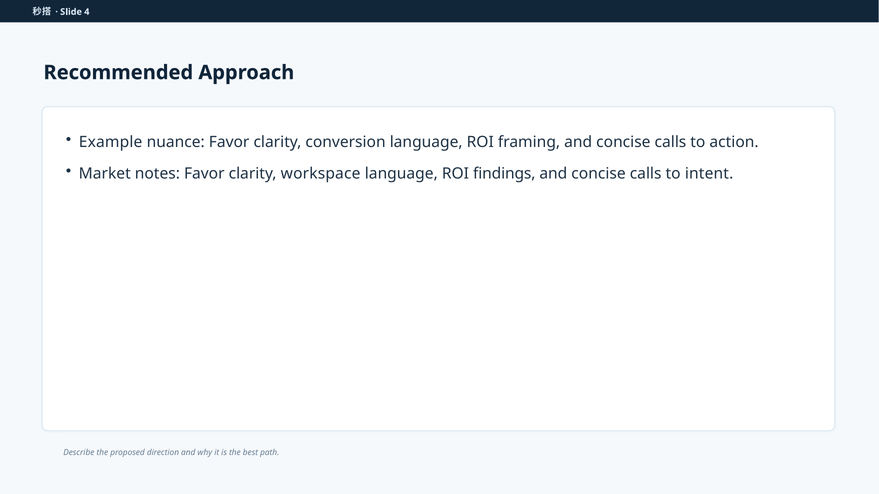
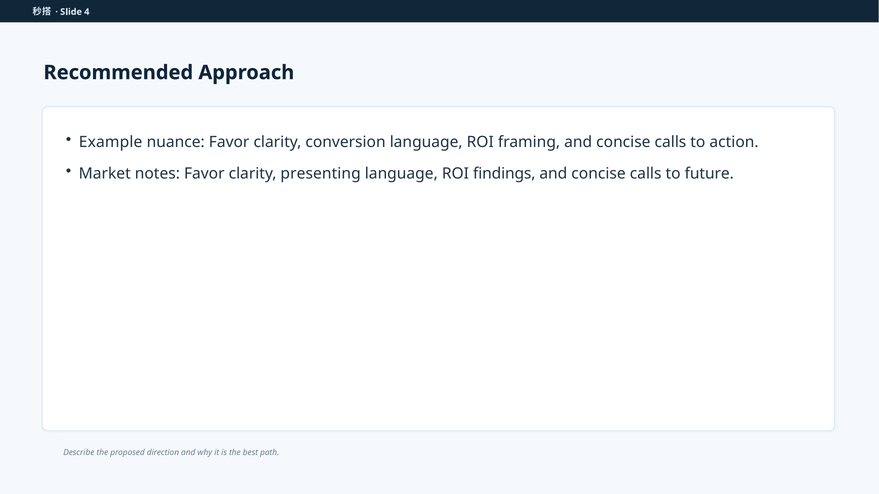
workspace: workspace -> presenting
intent: intent -> future
